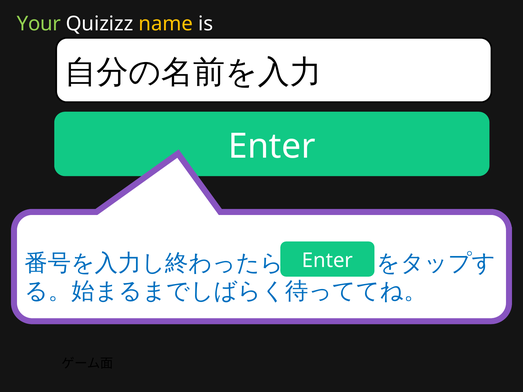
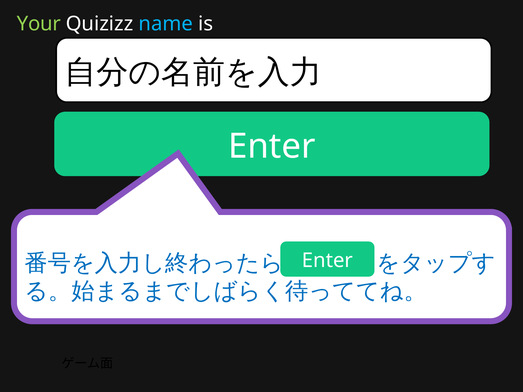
name colour: yellow -> light blue
